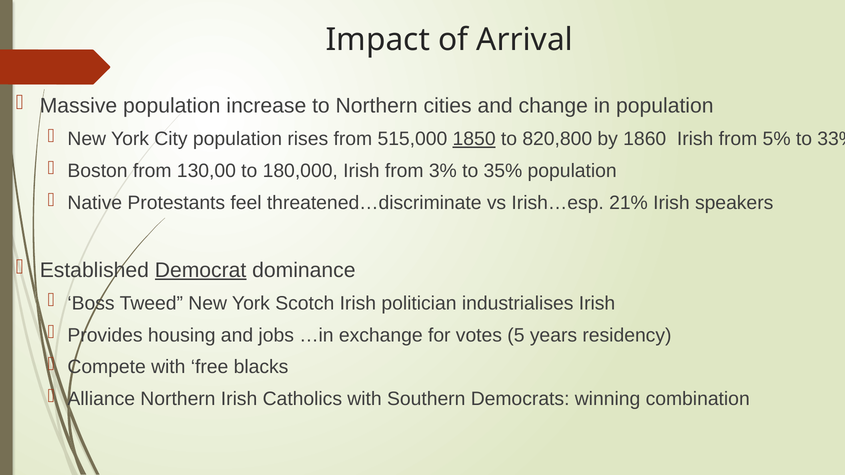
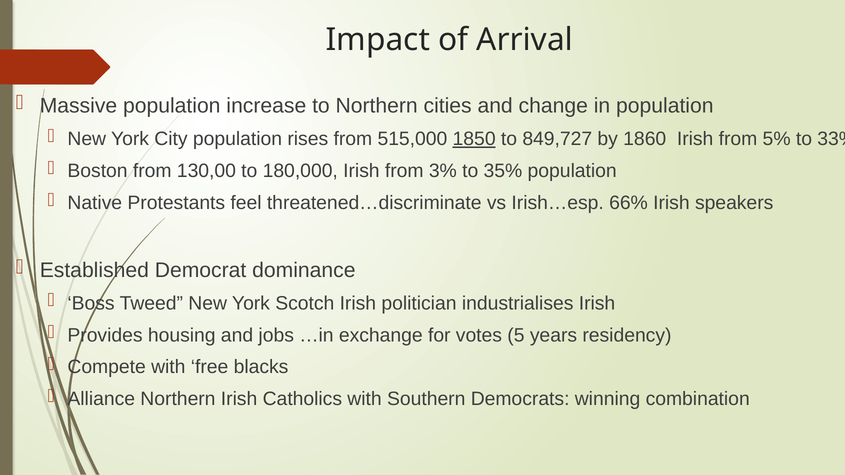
820,800: 820,800 -> 849,727
21%: 21% -> 66%
Democrat underline: present -> none
